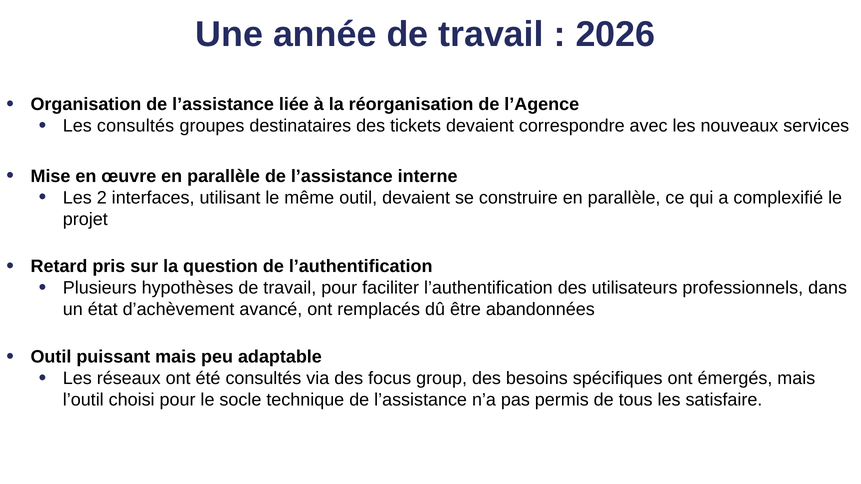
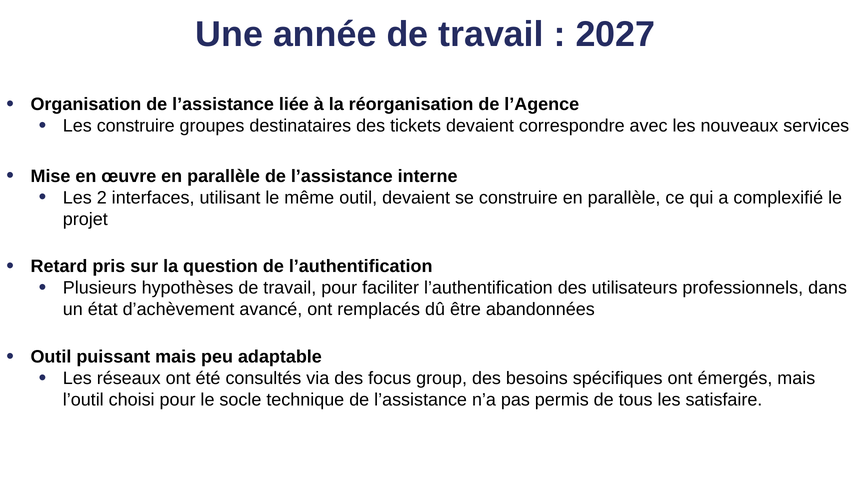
2026: 2026 -> 2027
Les consultés: consultés -> construire
